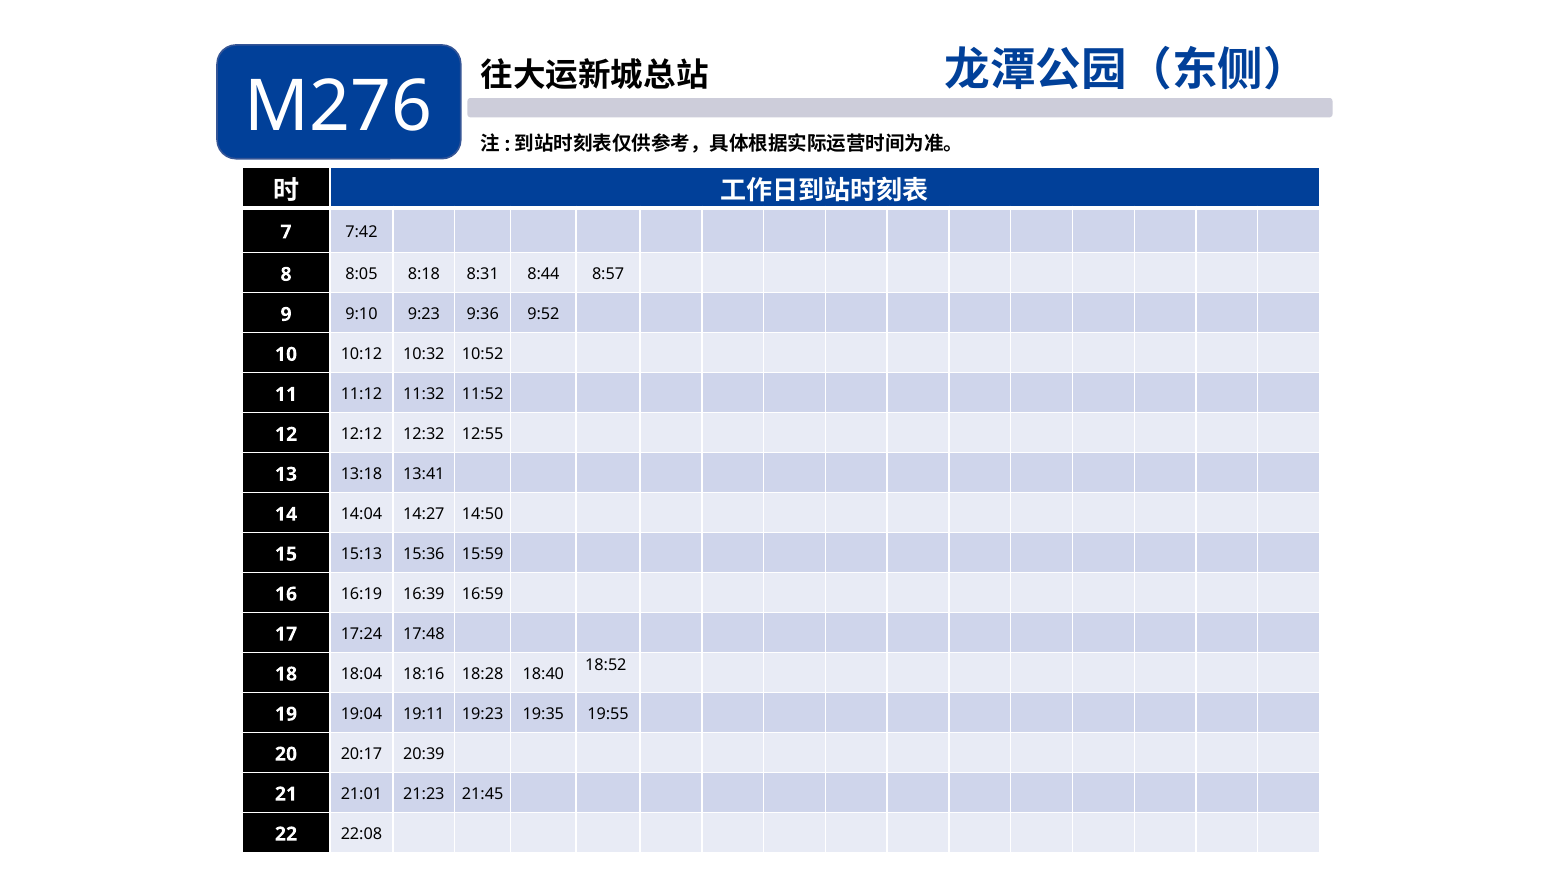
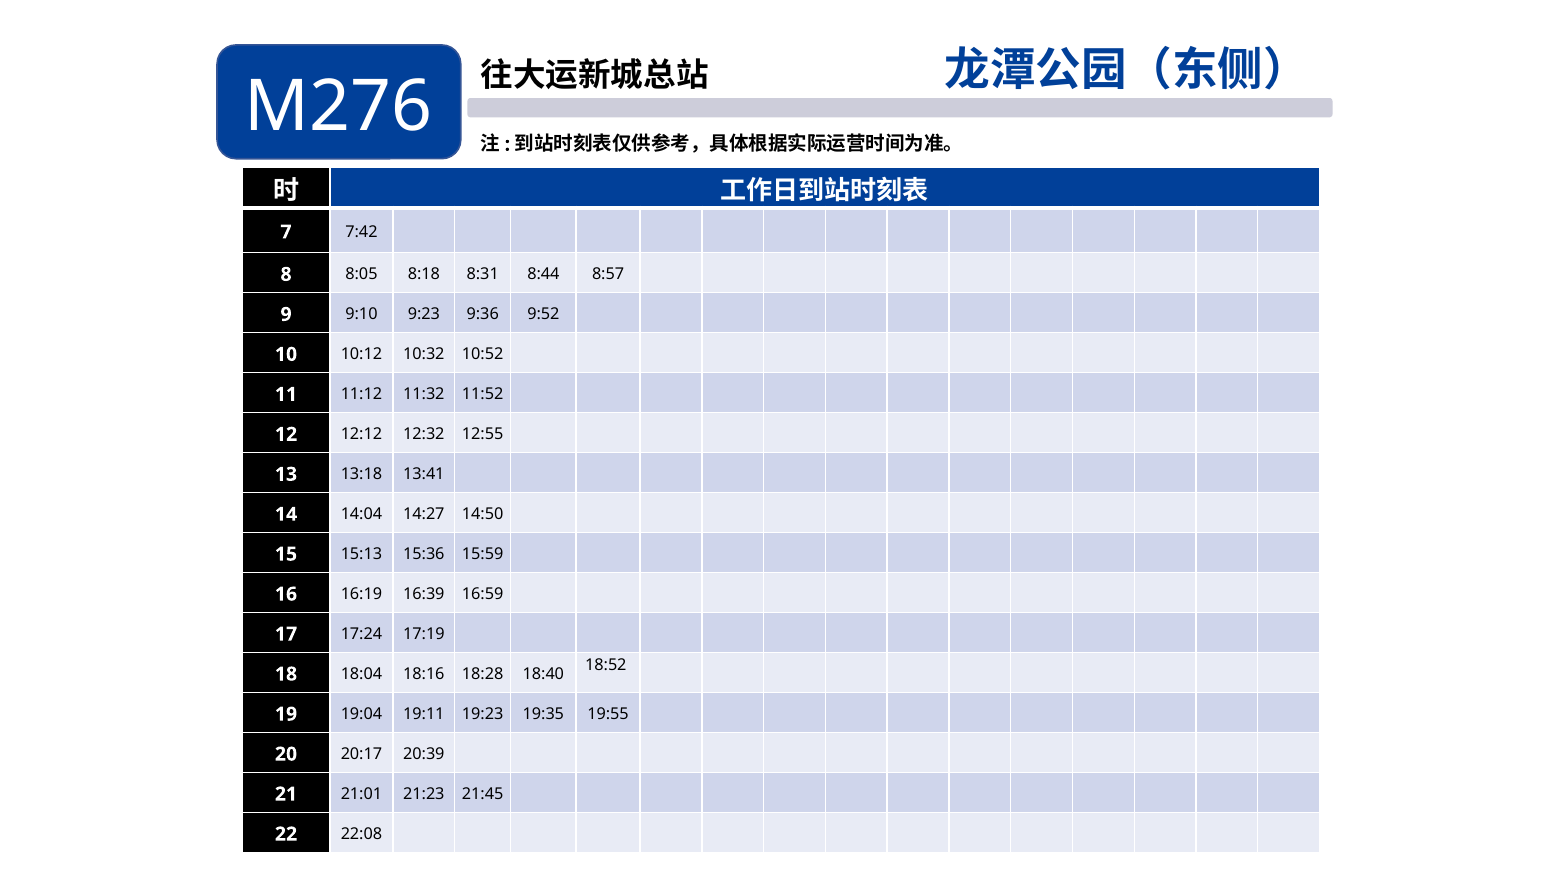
17:48: 17:48 -> 17:19
